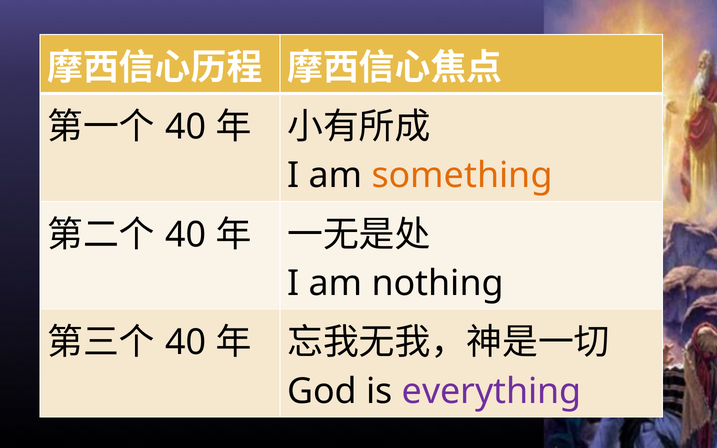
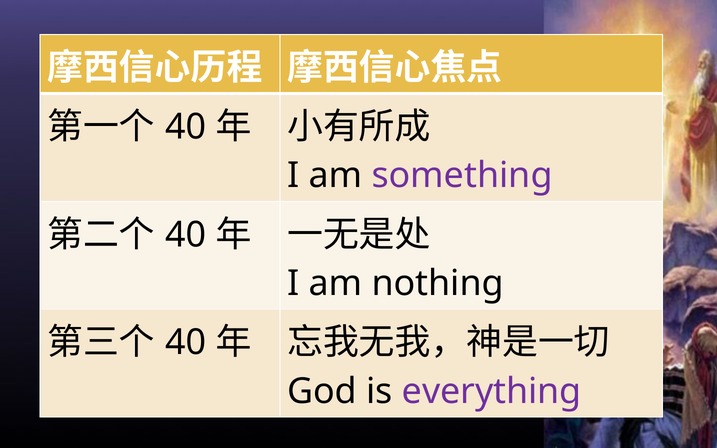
something colour: orange -> purple
